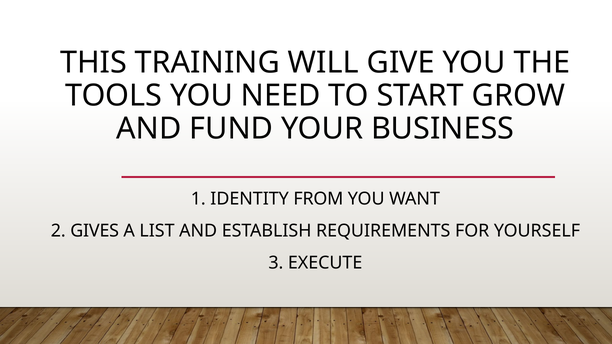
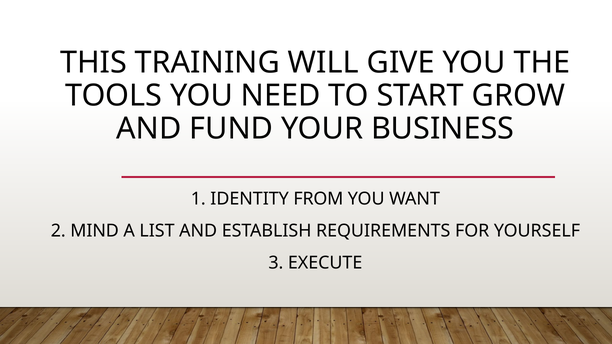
GIVES: GIVES -> MIND
